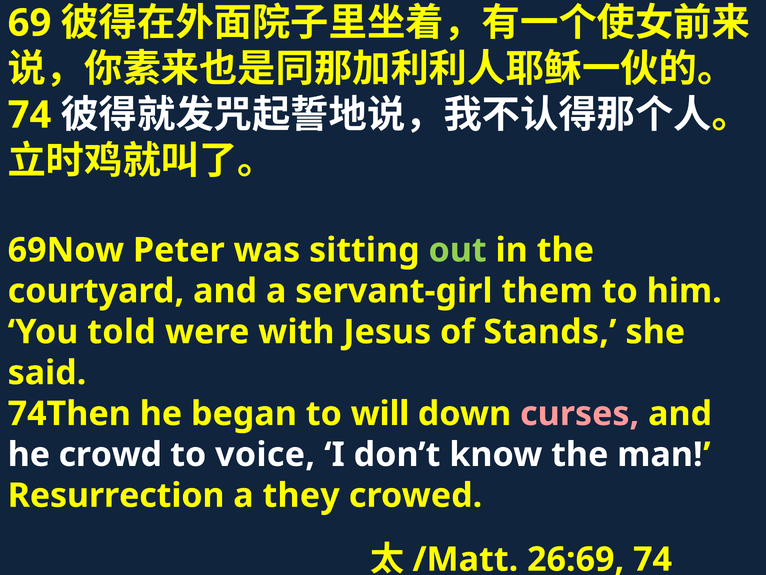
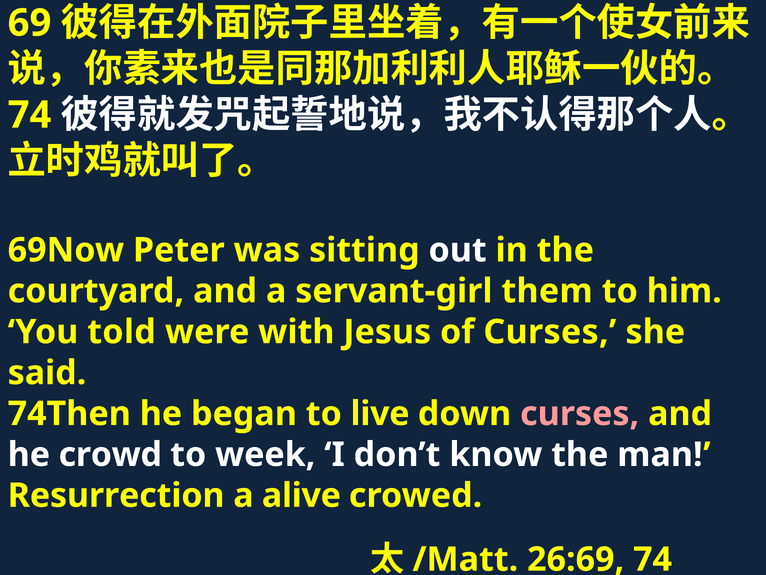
out colour: light green -> white
of Stands: Stands -> Curses
will: will -> live
voice: voice -> week
they: they -> alive
